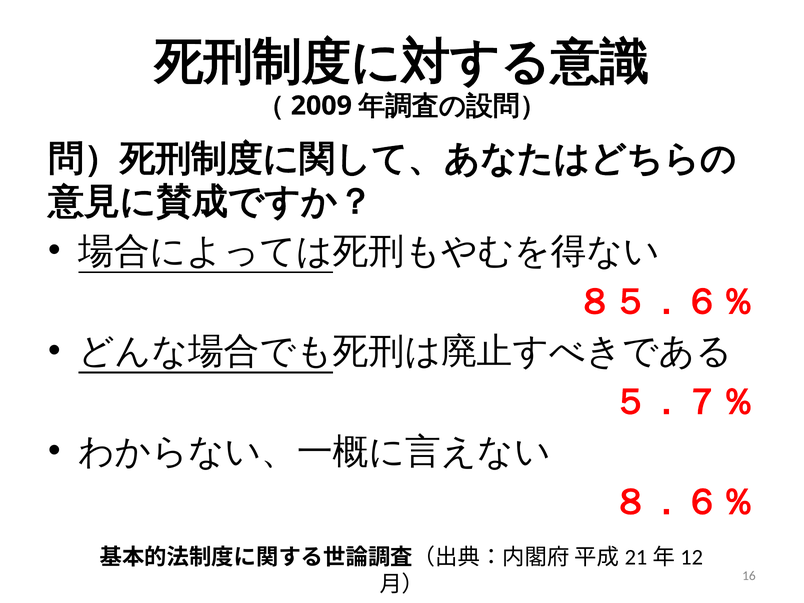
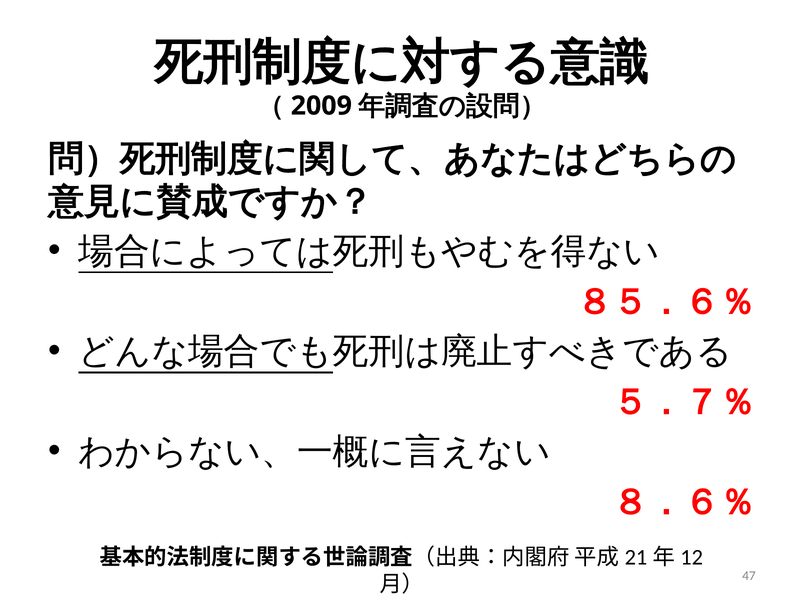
16: 16 -> 47
